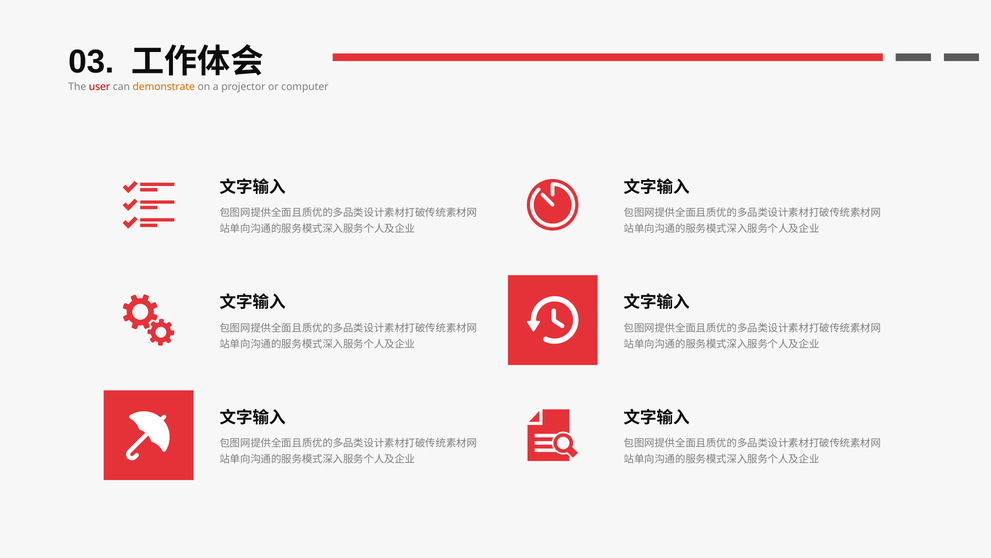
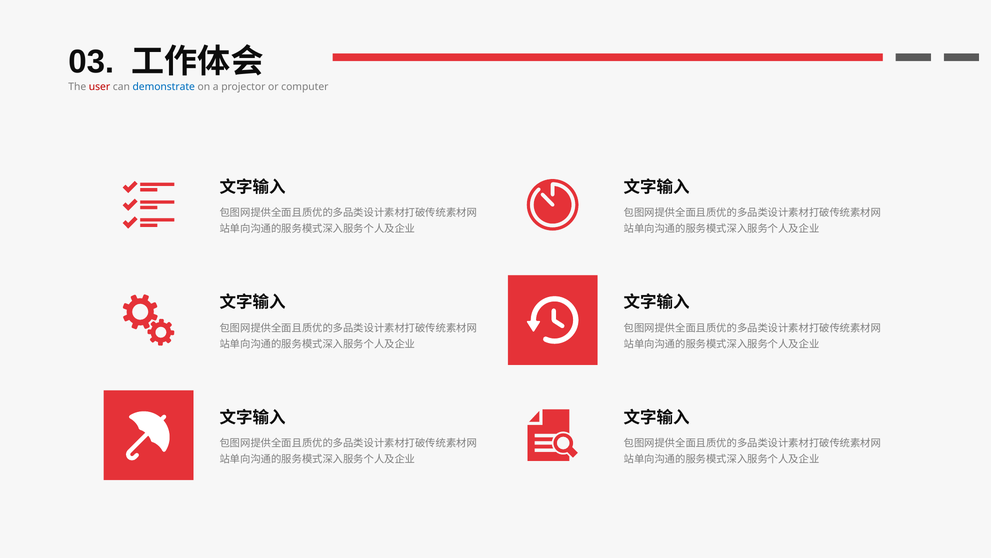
demonstrate colour: orange -> blue
